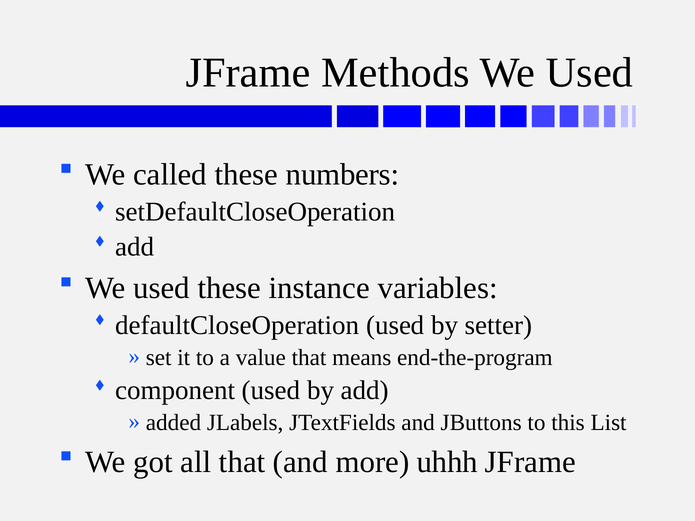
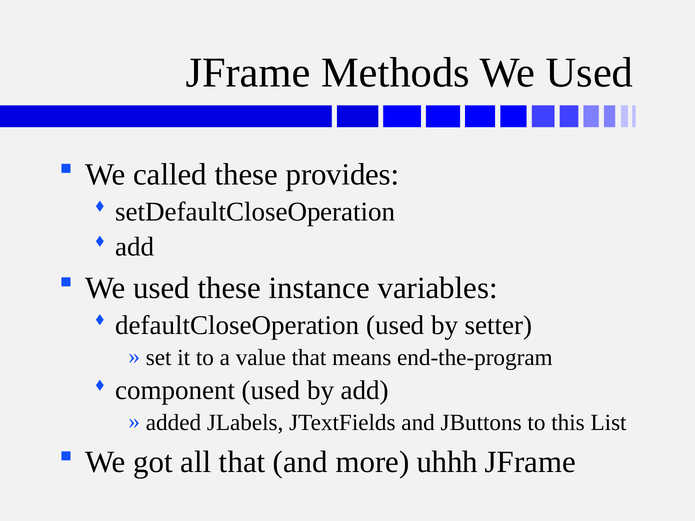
numbers: numbers -> provides
